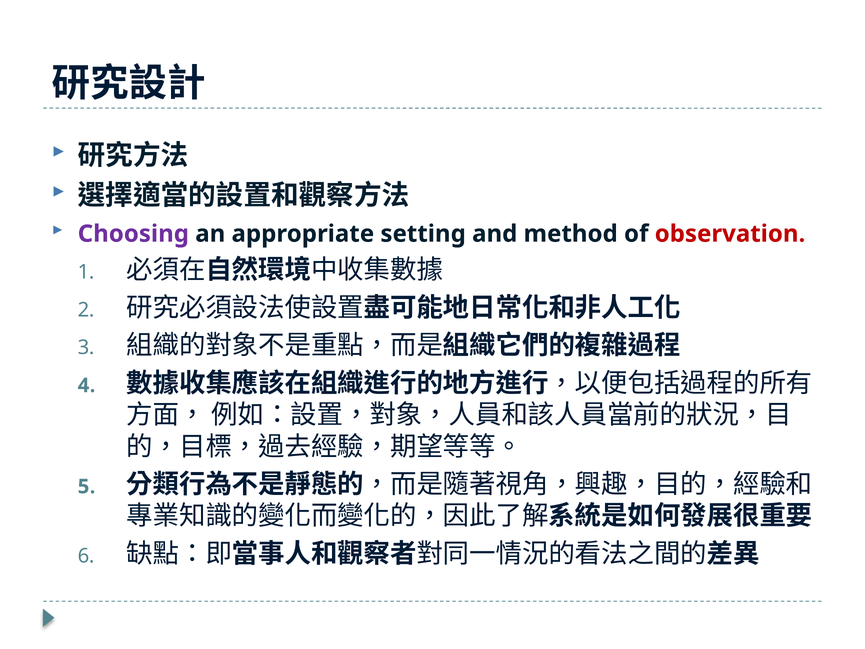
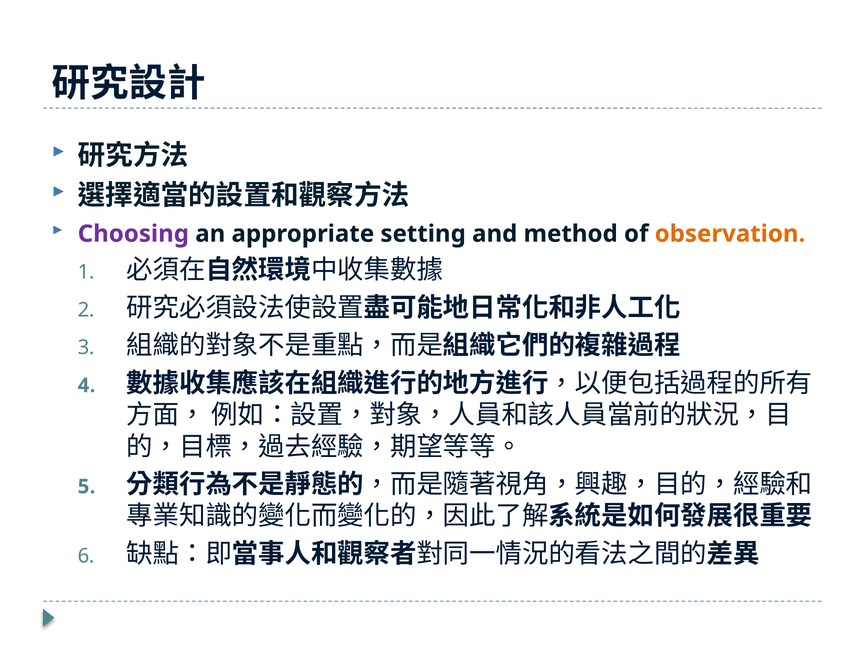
observation colour: red -> orange
